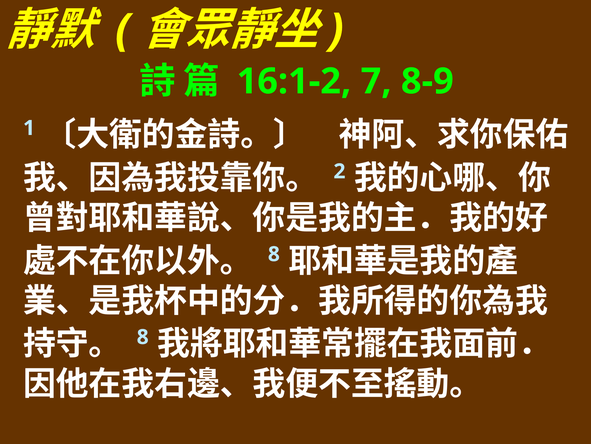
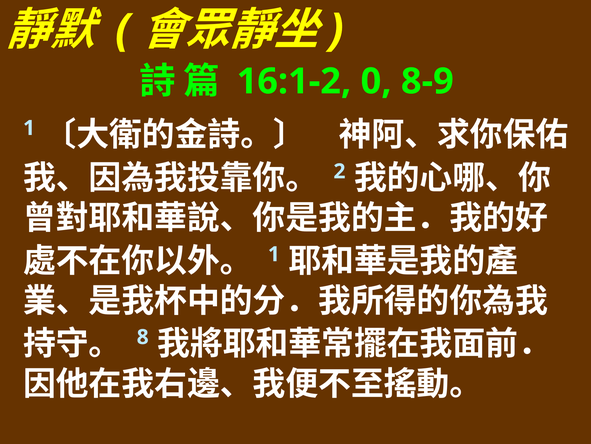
7: 7 -> 0
8 at (274, 254): 8 -> 1
